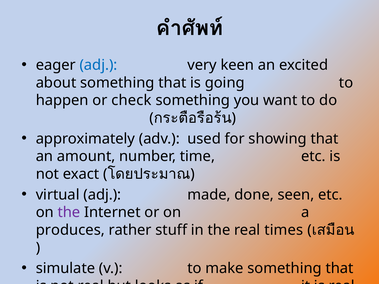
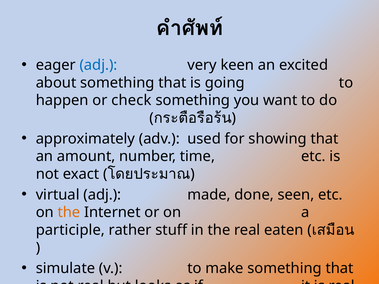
the at (69, 213) colour: purple -> orange
produces: produces -> participle
times: times -> eaten
